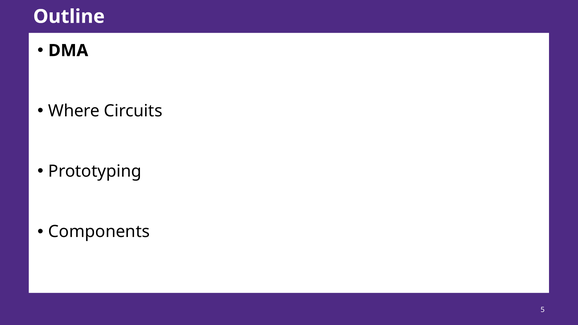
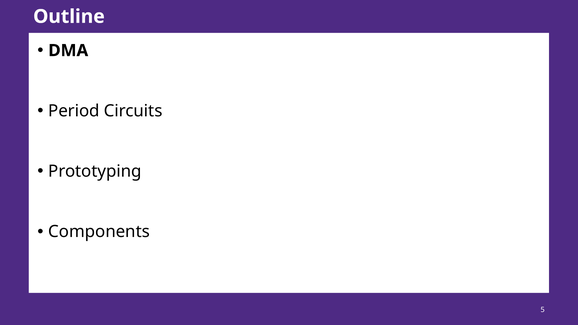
Where: Where -> Period
